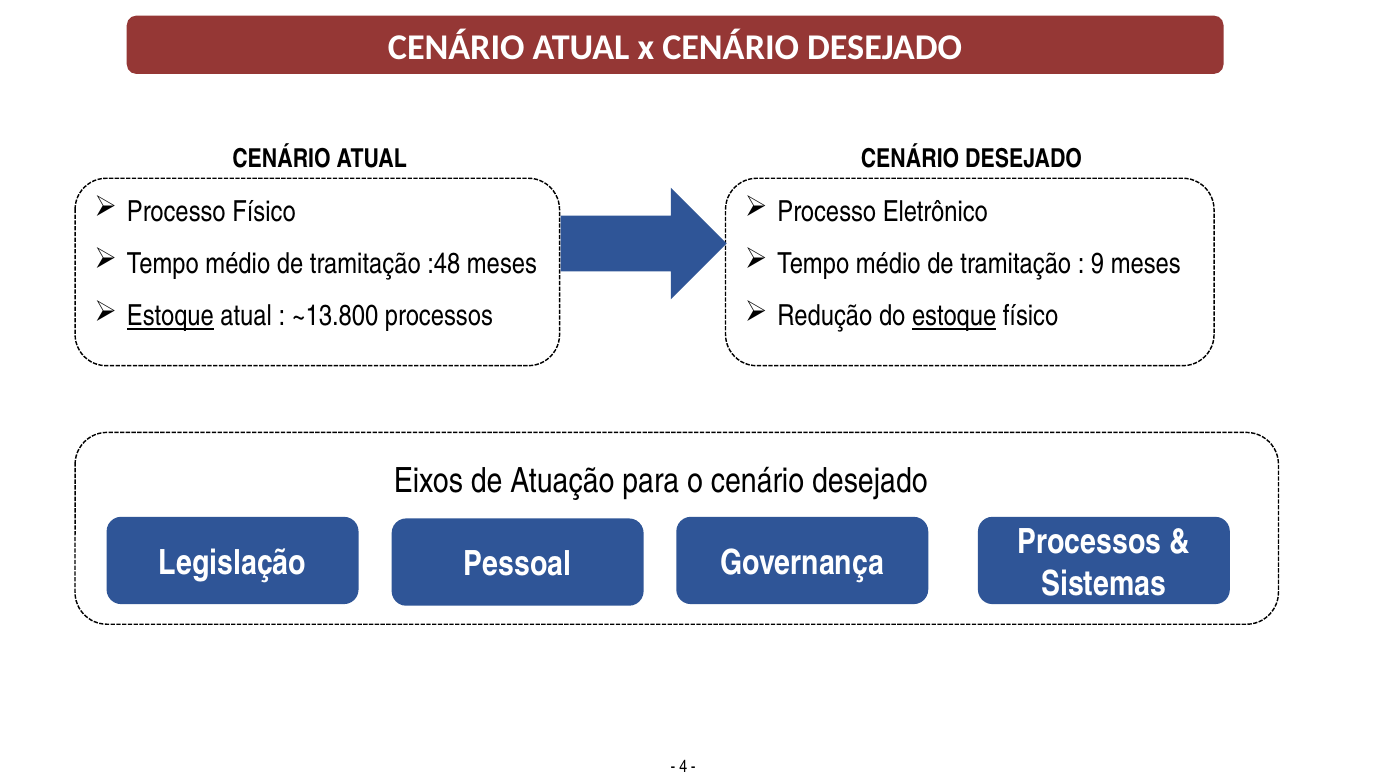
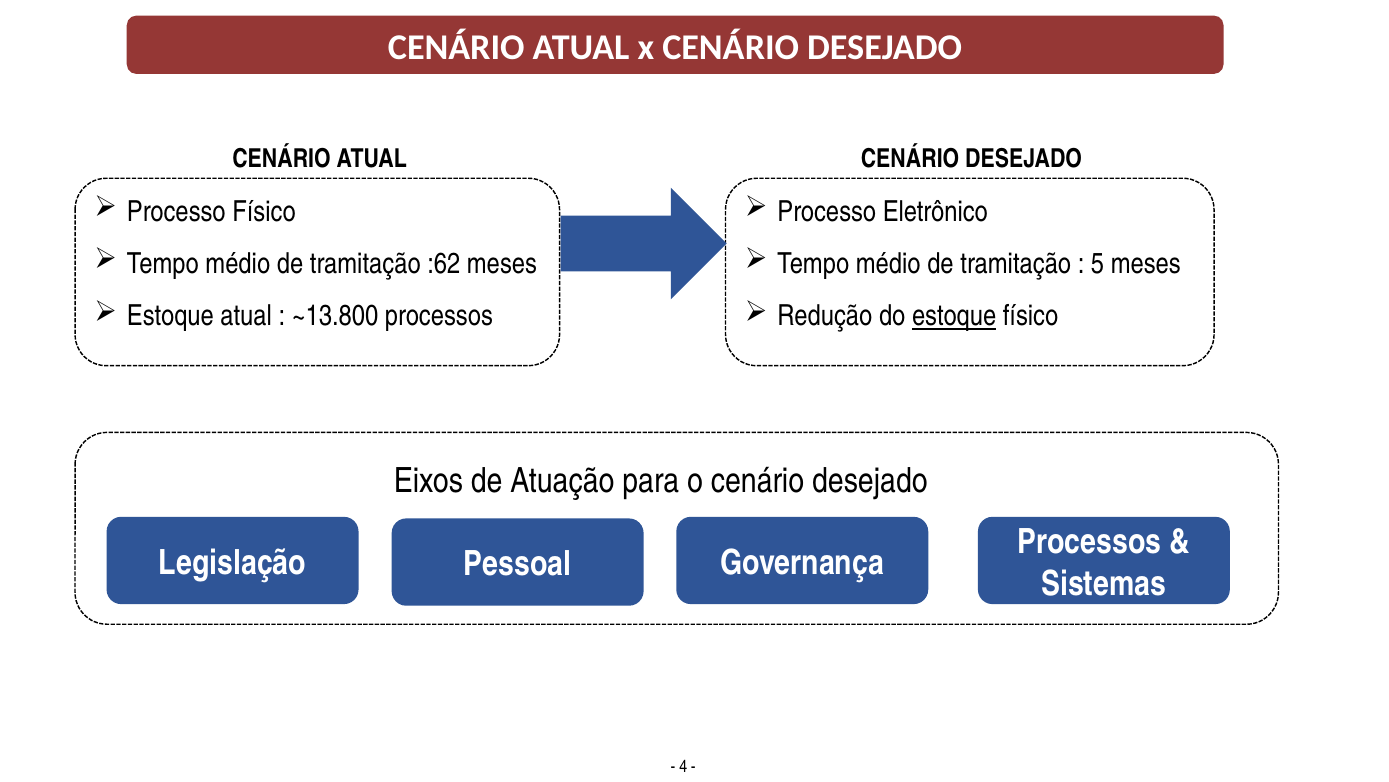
:48: :48 -> :62
9: 9 -> 5
Estoque at (170, 316) underline: present -> none
